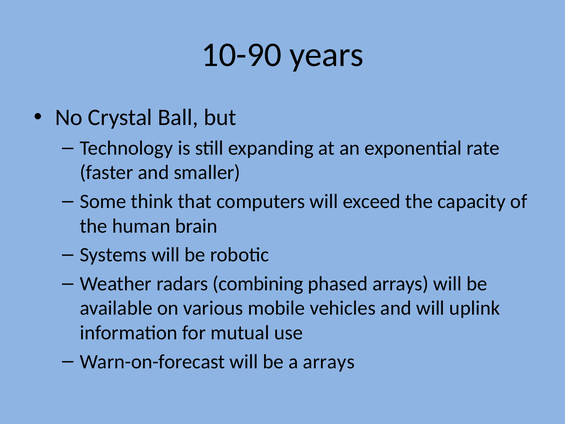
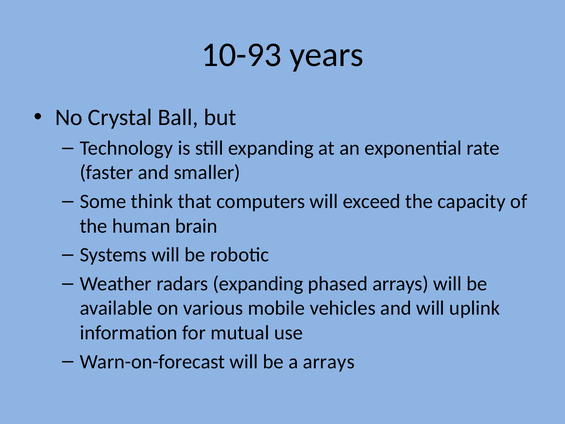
10-90: 10-90 -> 10-93
radars combining: combining -> expanding
